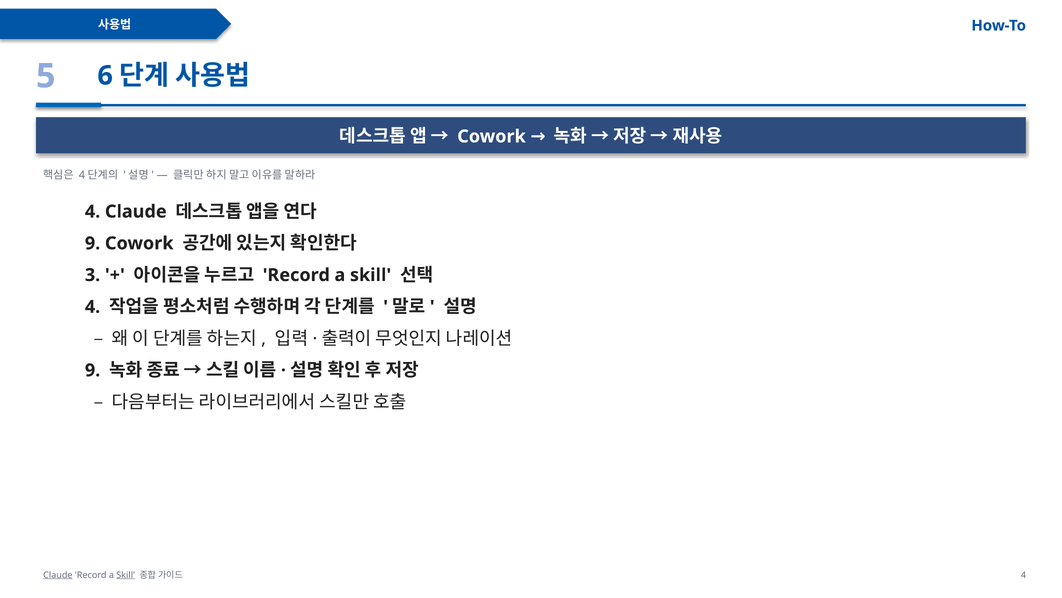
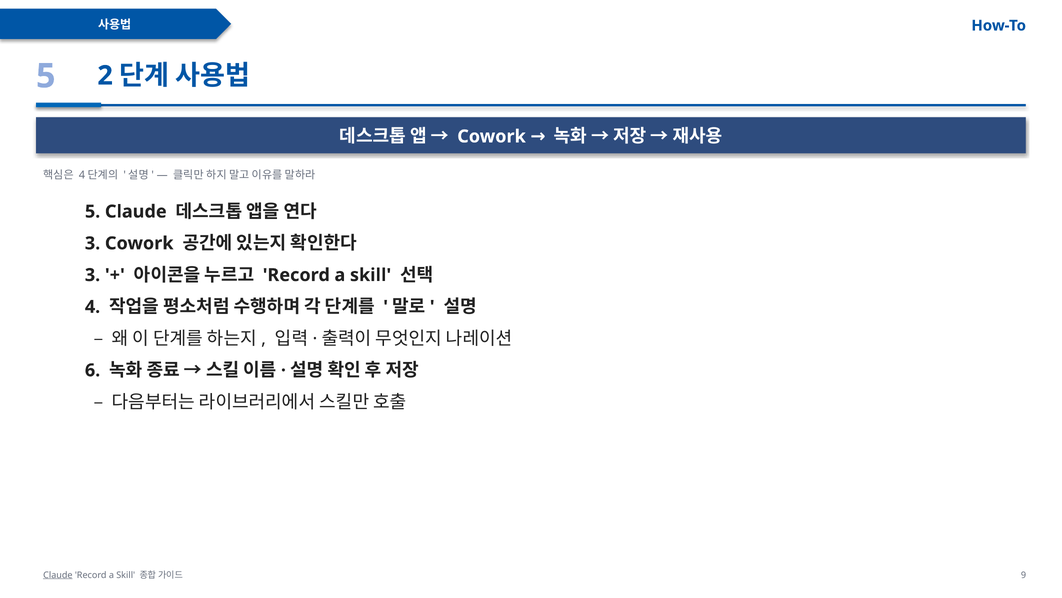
6: 6 -> 2
4 at (93, 211): 4 -> 5
9 at (93, 243): 9 -> 3
9 at (93, 370): 9 -> 6
Skill at (126, 574) underline: present -> none
4 at (1024, 574): 4 -> 9
